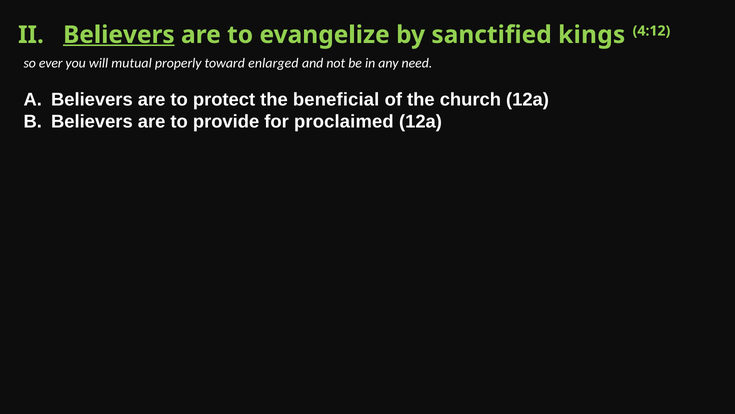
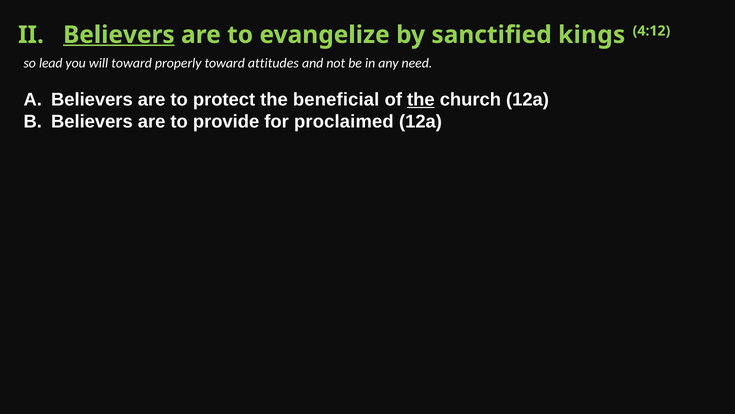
ever: ever -> lead
will mutual: mutual -> toward
enlarged: enlarged -> attitudes
the at (421, 100) underline: none -> present
